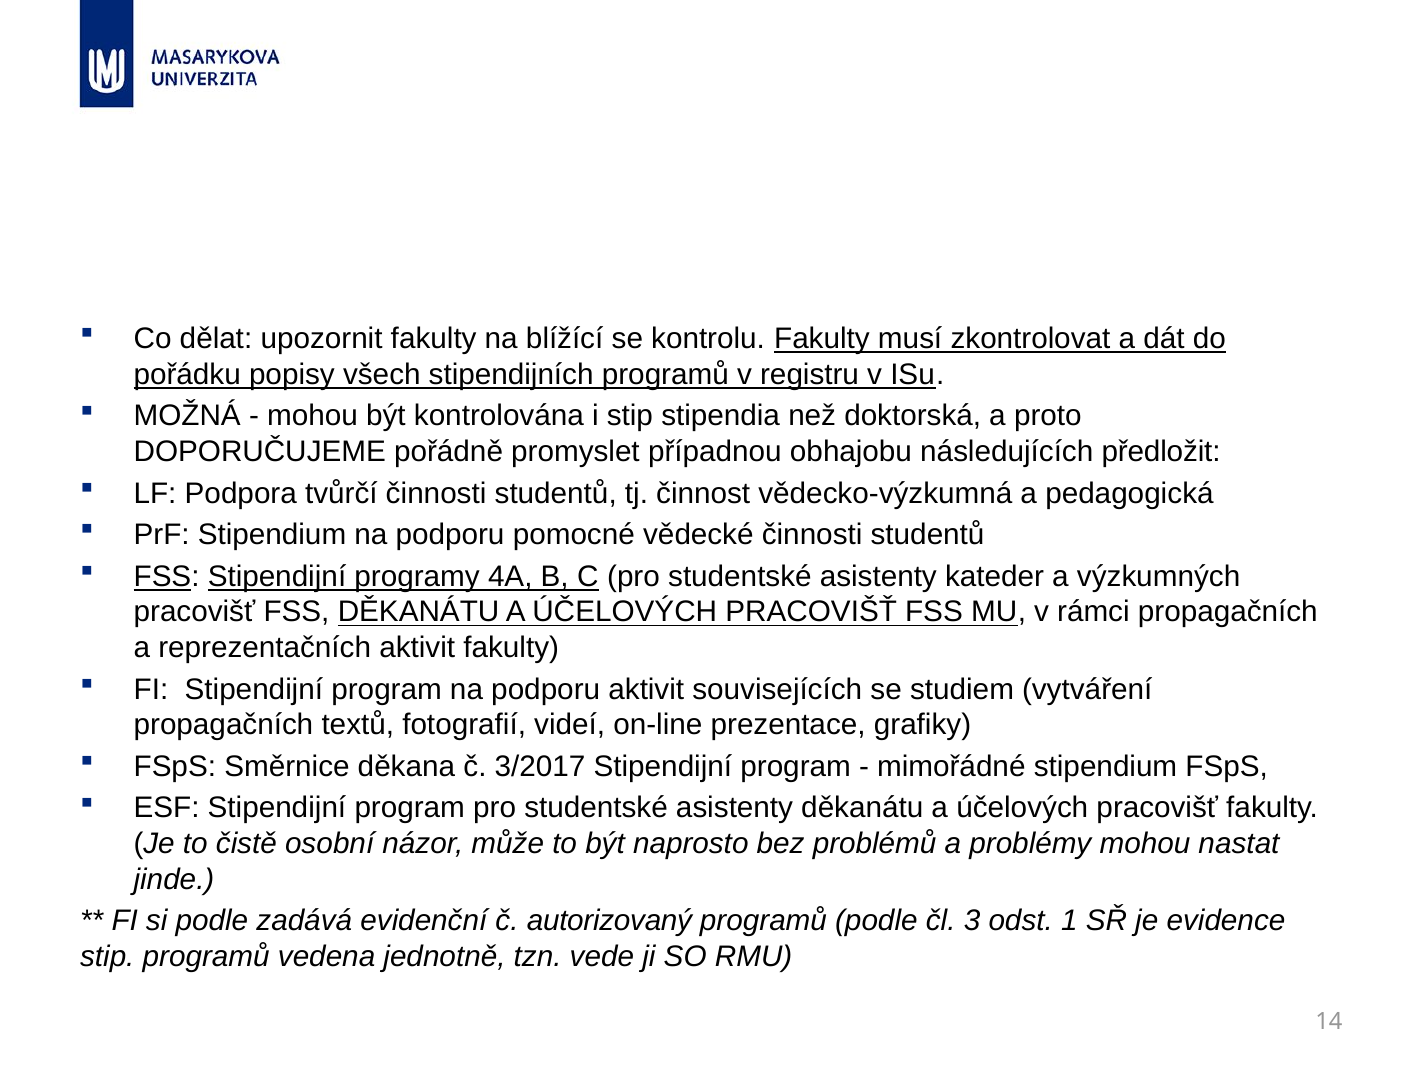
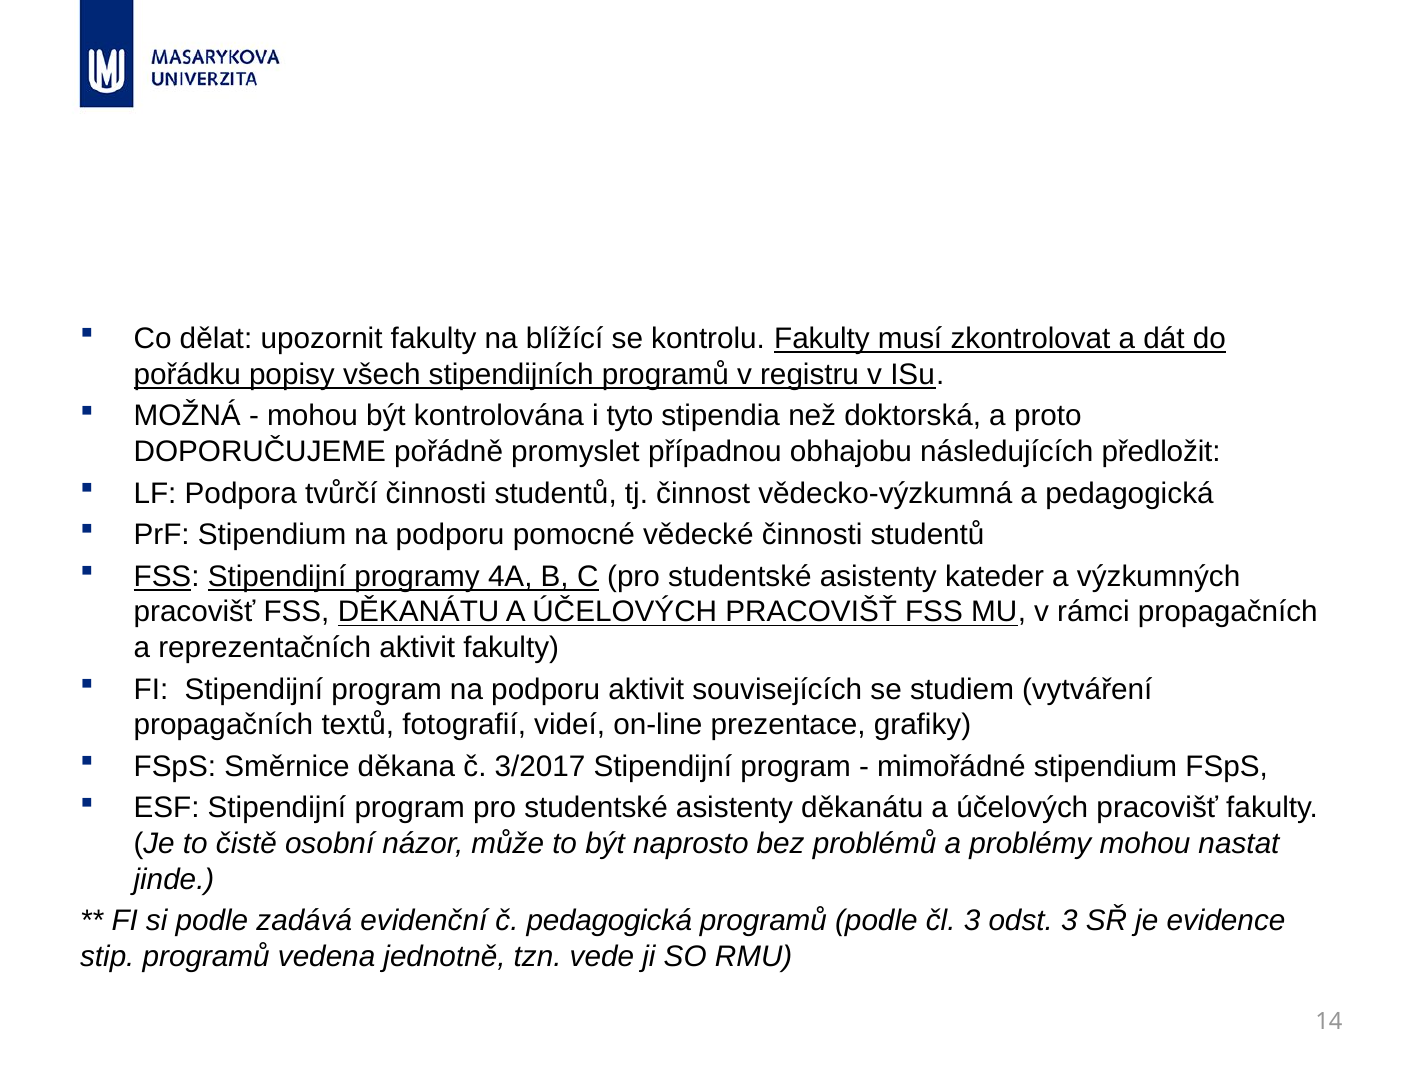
i stip: stip -> tyto
č autorizovaný: autorizovaný -> pedagogická
odst 1: 1 -> 3
